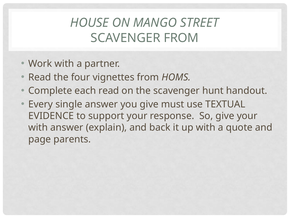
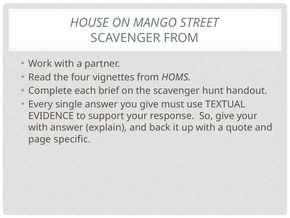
each read: read -> brief
parents: parents -> specific
